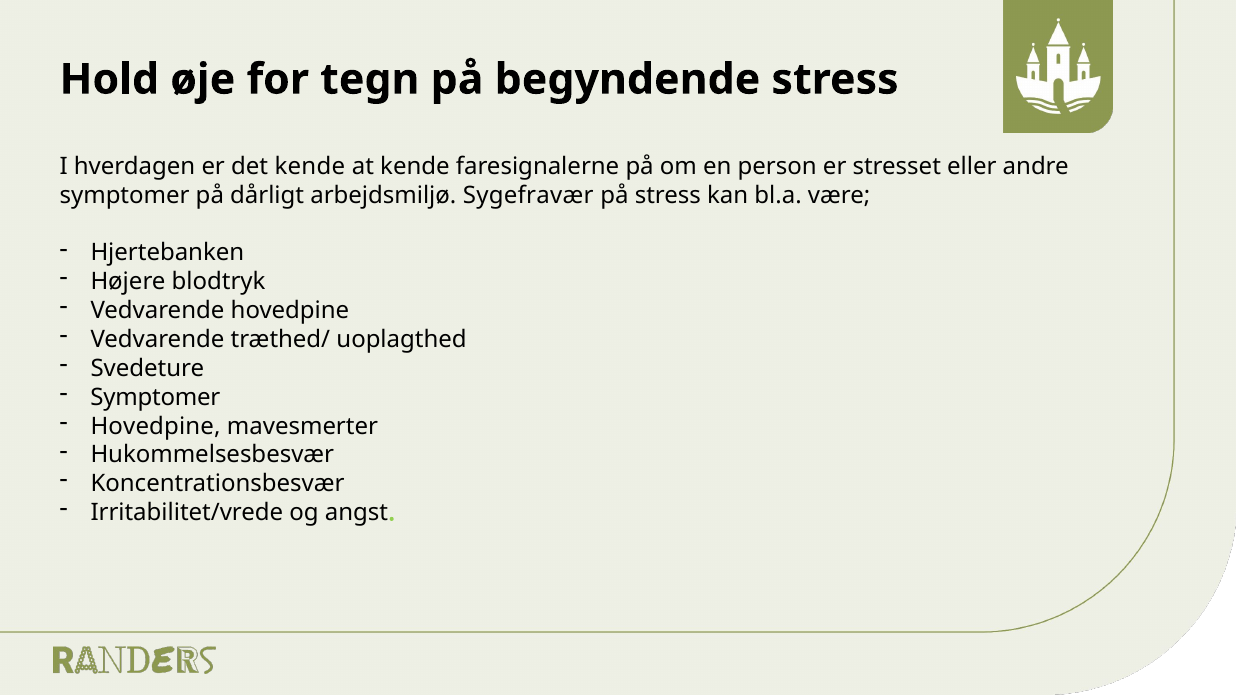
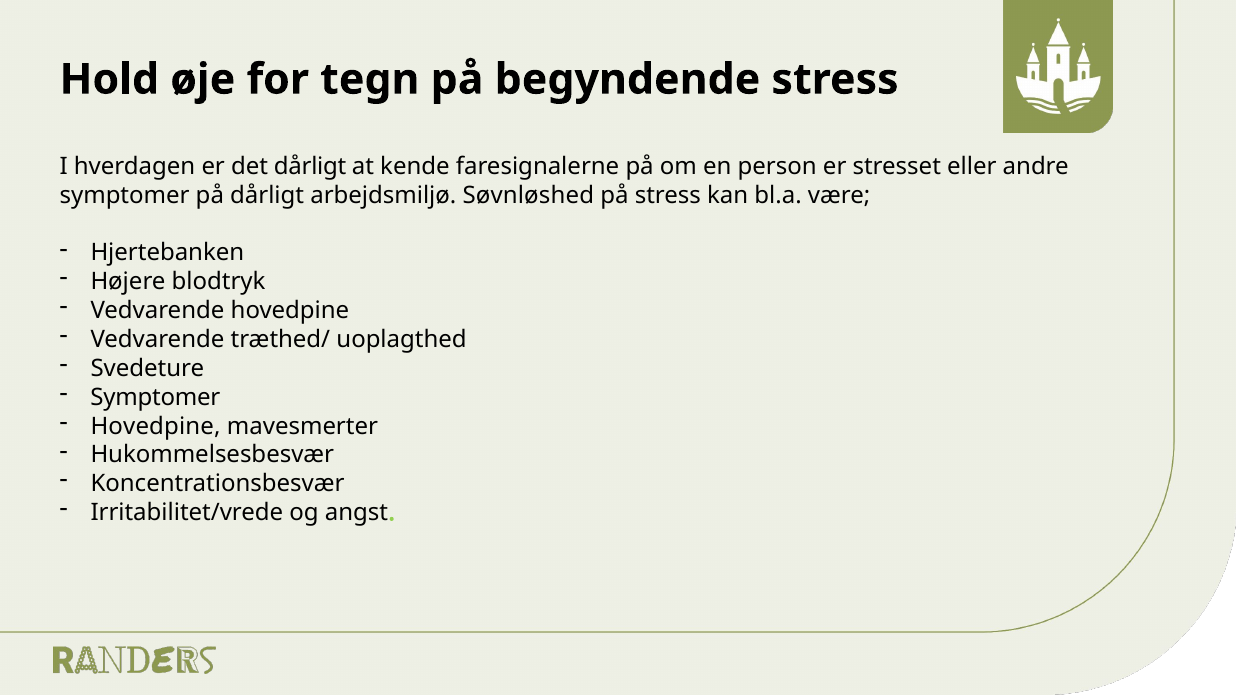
det kende: kende -> dårligt
Sygefravær: Sygefravær -> Søvnløshed
